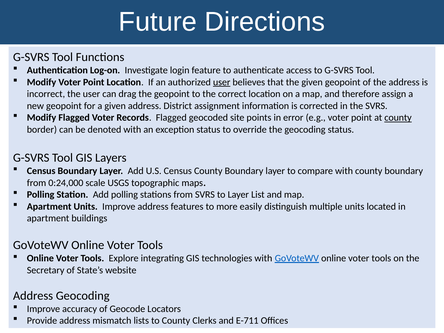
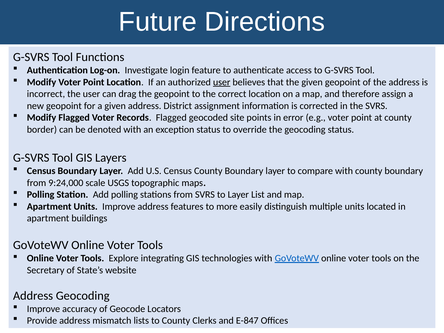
county at (398, 118) underline: present -> none
0:24,000: 0:24,000 -> 9:24,000
E-711: E-711 -> E-847
